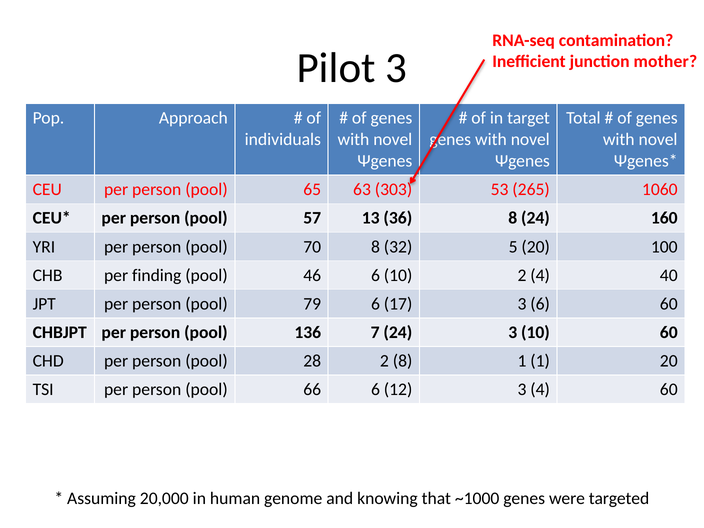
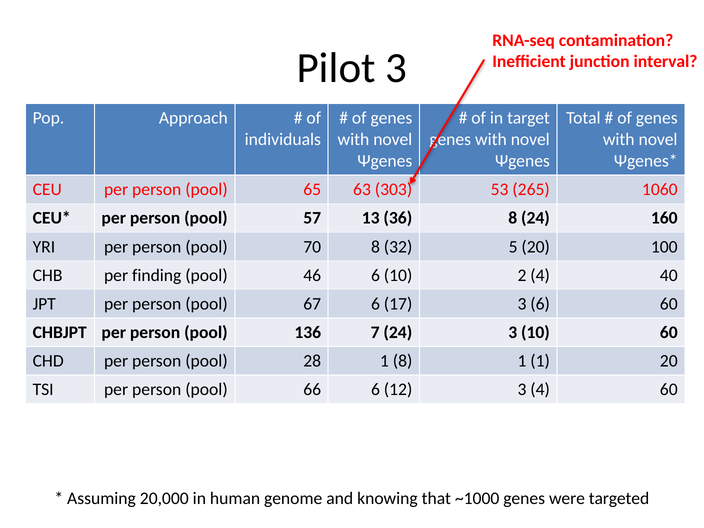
mother: mother -> interval
79: 79 -> 67
28 2: 2 -> 1
